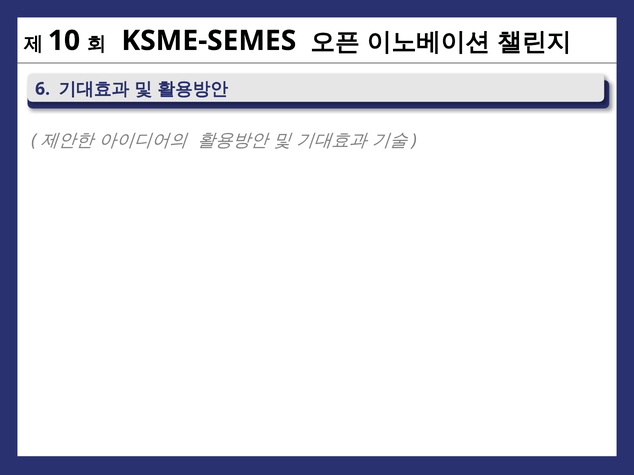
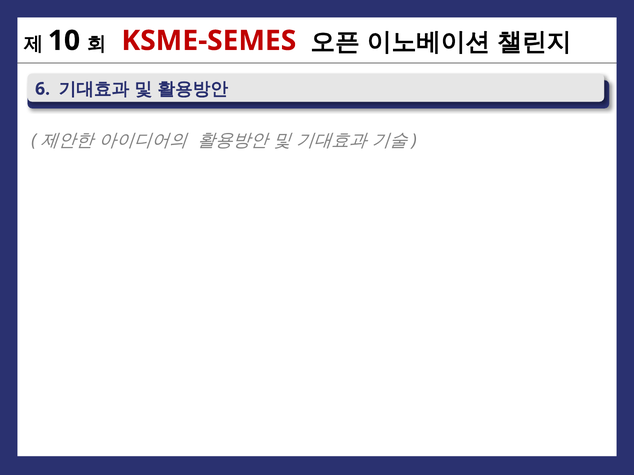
KSME-SEMES colour: black -> red
